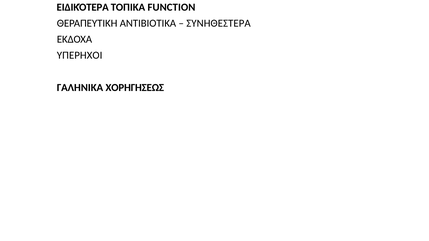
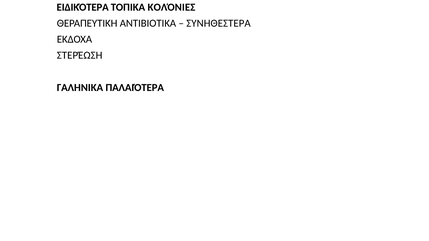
FUNCTION: FUNCTION -> ΚΟΛΌΝΙΕΣ
ΥΠΕΡΗΧΟΙ: ΥΠΕΡΗΧΟΙ -> ΣΤΕΡΈΩΣΗ
ΧΟΡΗΓΗΣΕΩΣ: ΧΟΡΗΓΗΣΕΩΣ -> ΠΑΛΑΙΌΤΕΡΑ
